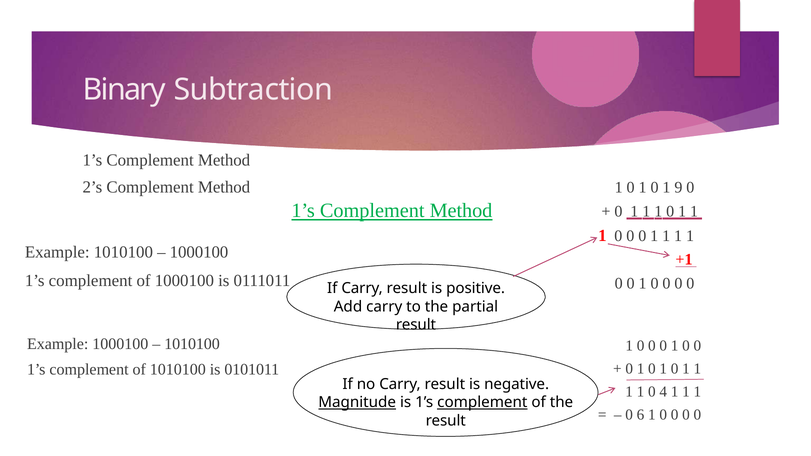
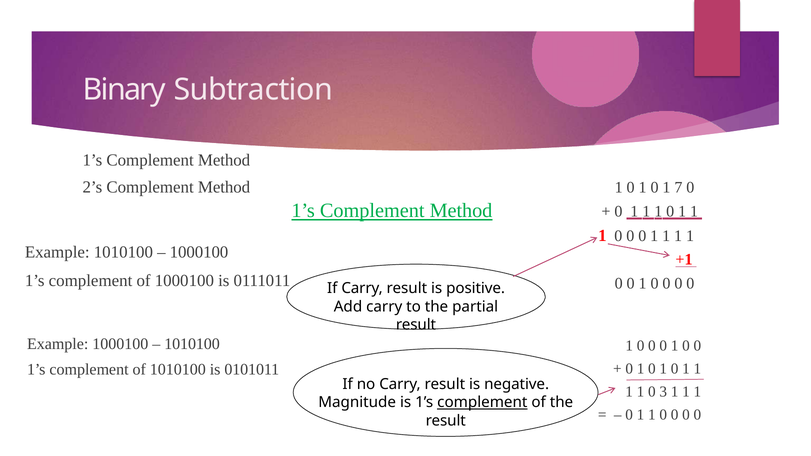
9: 9 -> 7
4: 4 -> 3
Magnitude underline: present -> none
6 at (641, 415): 6 -> 1
